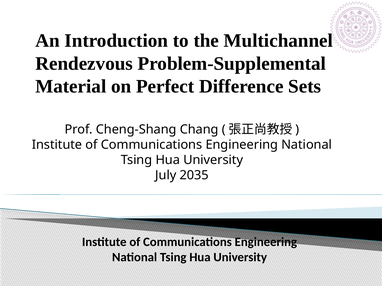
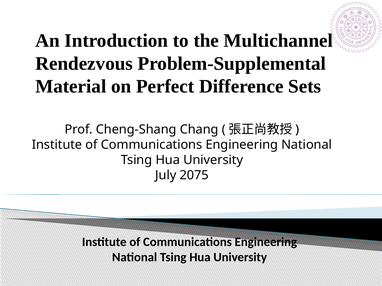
2035: 2035 -> 2075
